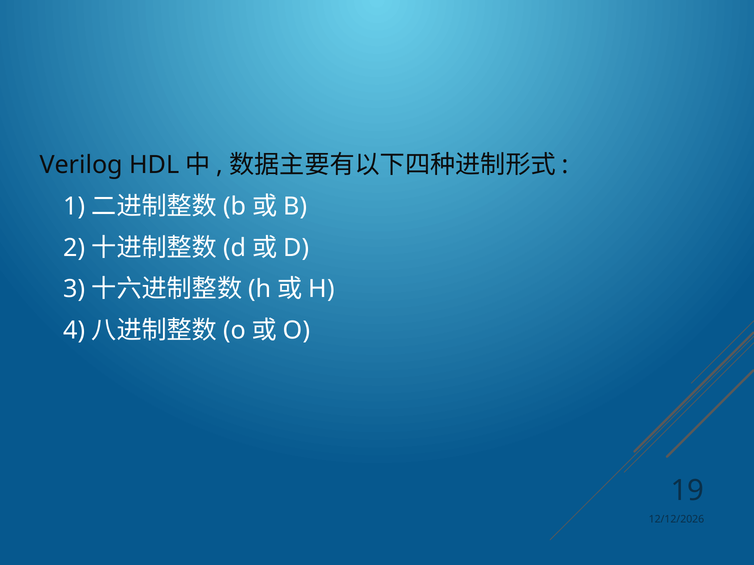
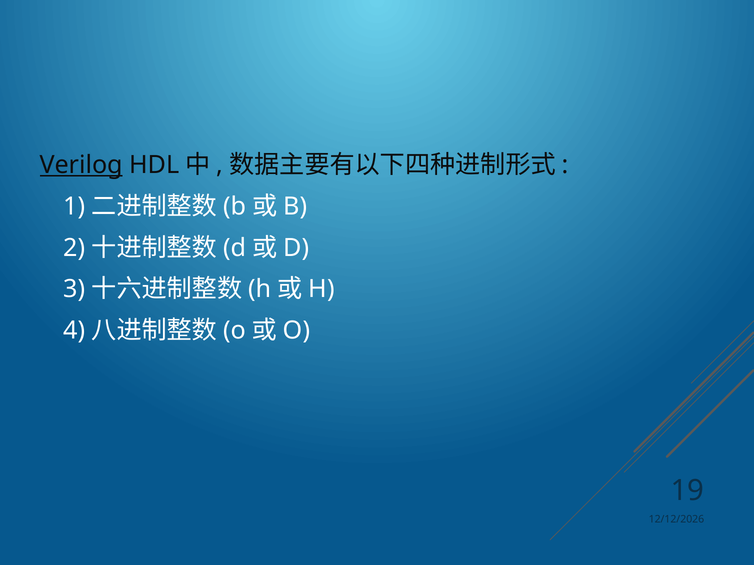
Verilog underline: none -> present
